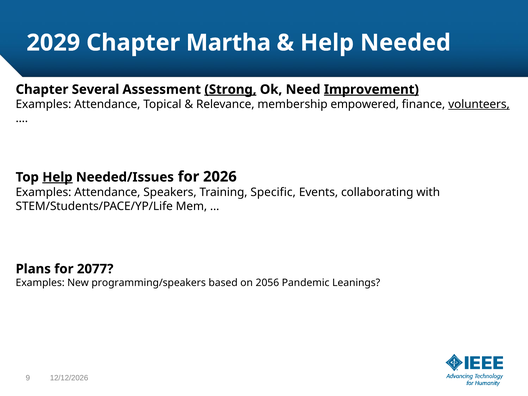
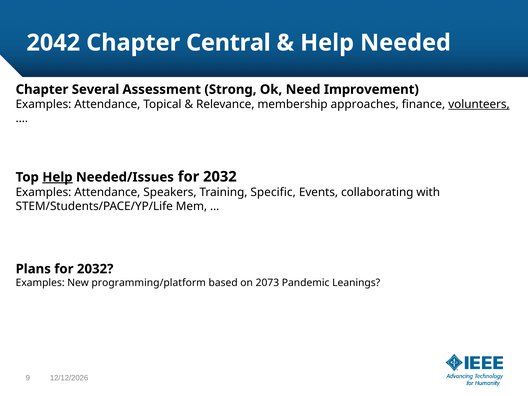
2029: 2029 -> 2042
Martha: Martha -> Central
Strong underline: present -> none
Improvement underline: present -> none
empowered: empowered -> approaches
Needed/Issues for 2026: 2026 -> 2032
Plans for 2077: 2077 -> 2032
programming/speakers: programming/speakers -> programming/platform
2056: 2056 -> 2073
